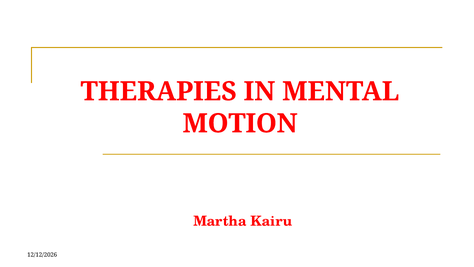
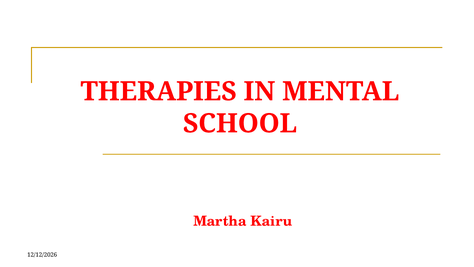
MOTION: MOTION -> SCHOOL
